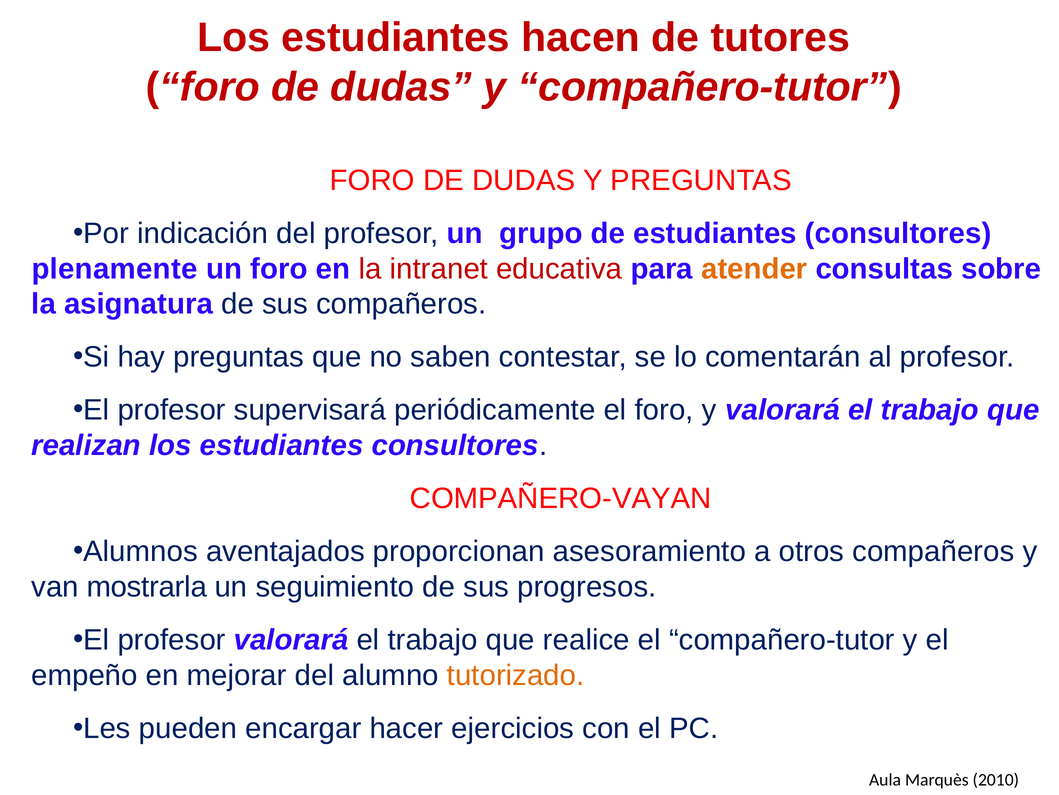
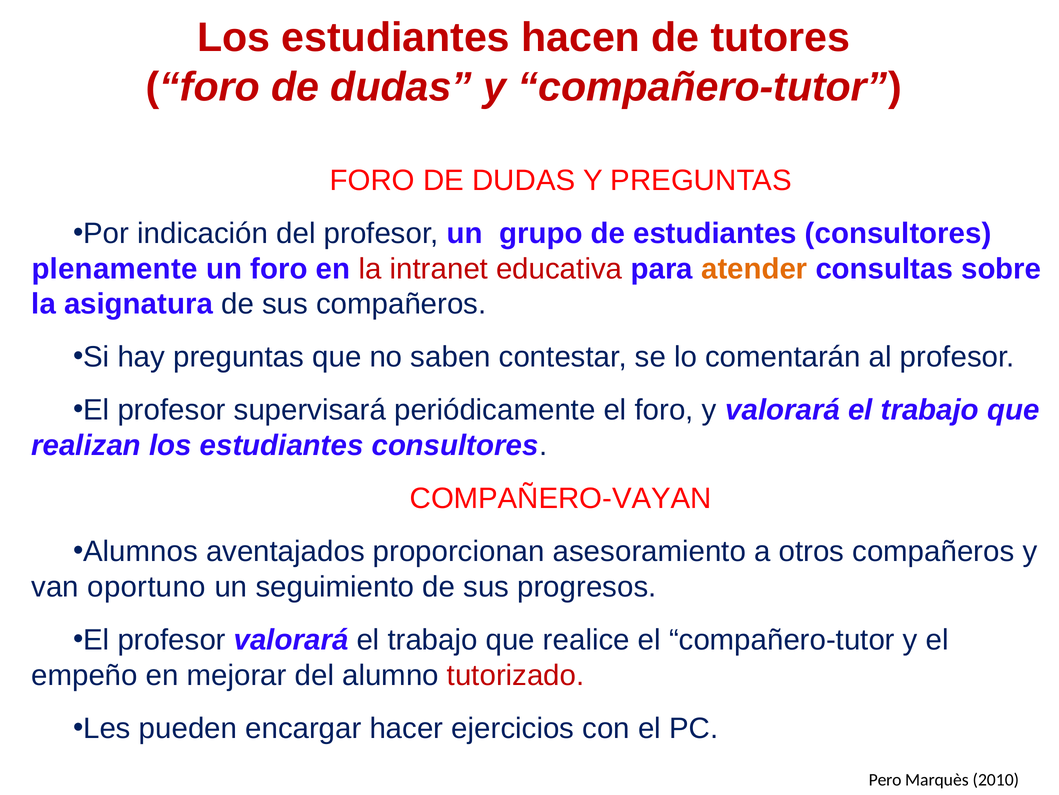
mostrarla: mostrarla -> oportuno
tutorizado colour: orange -> red
Aula: Aula -> Pero
